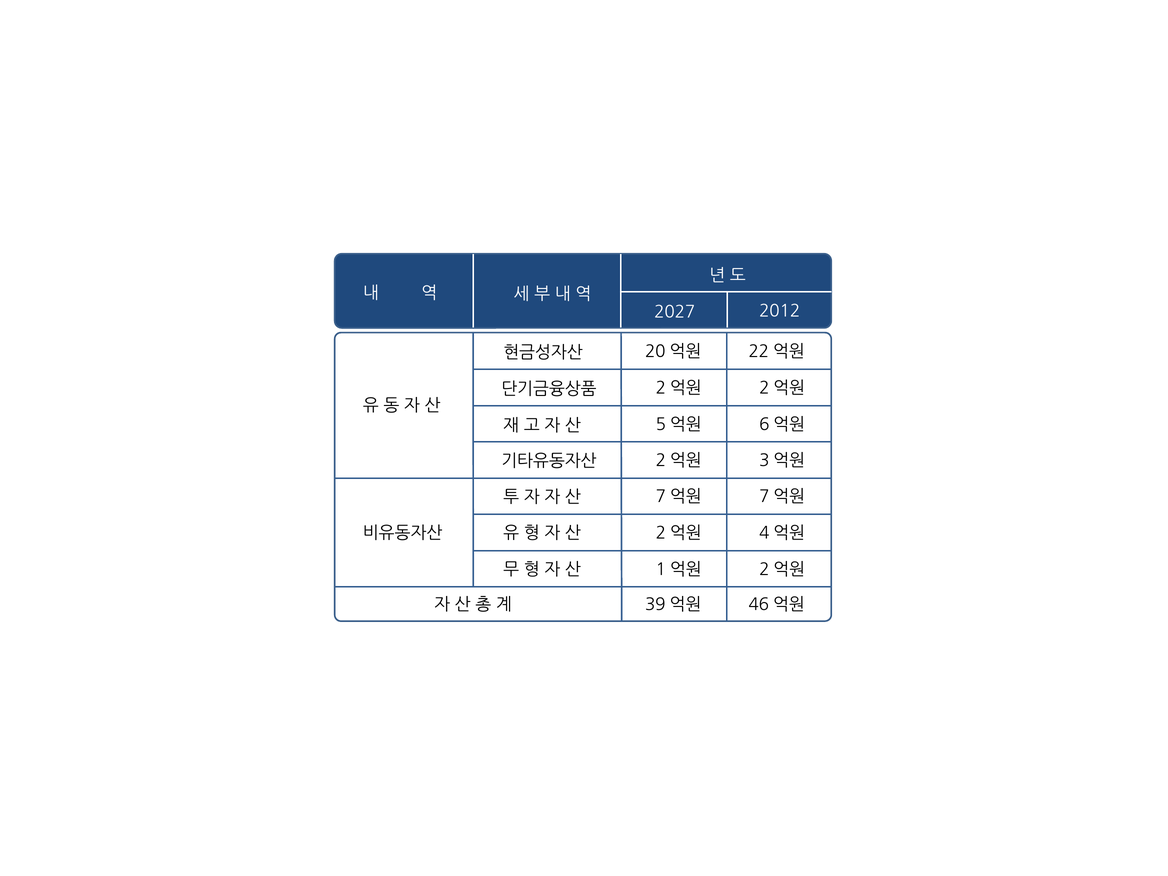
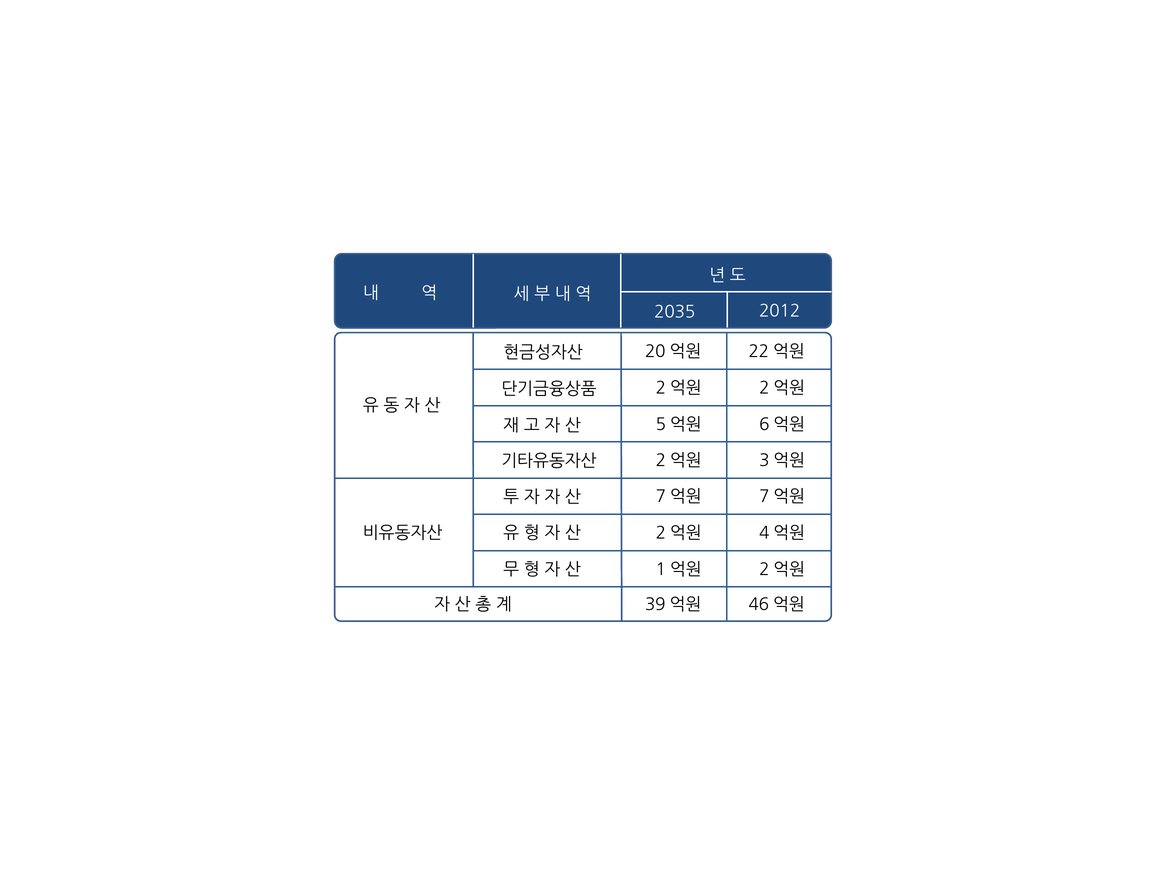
2027: 2027 -> 2035
